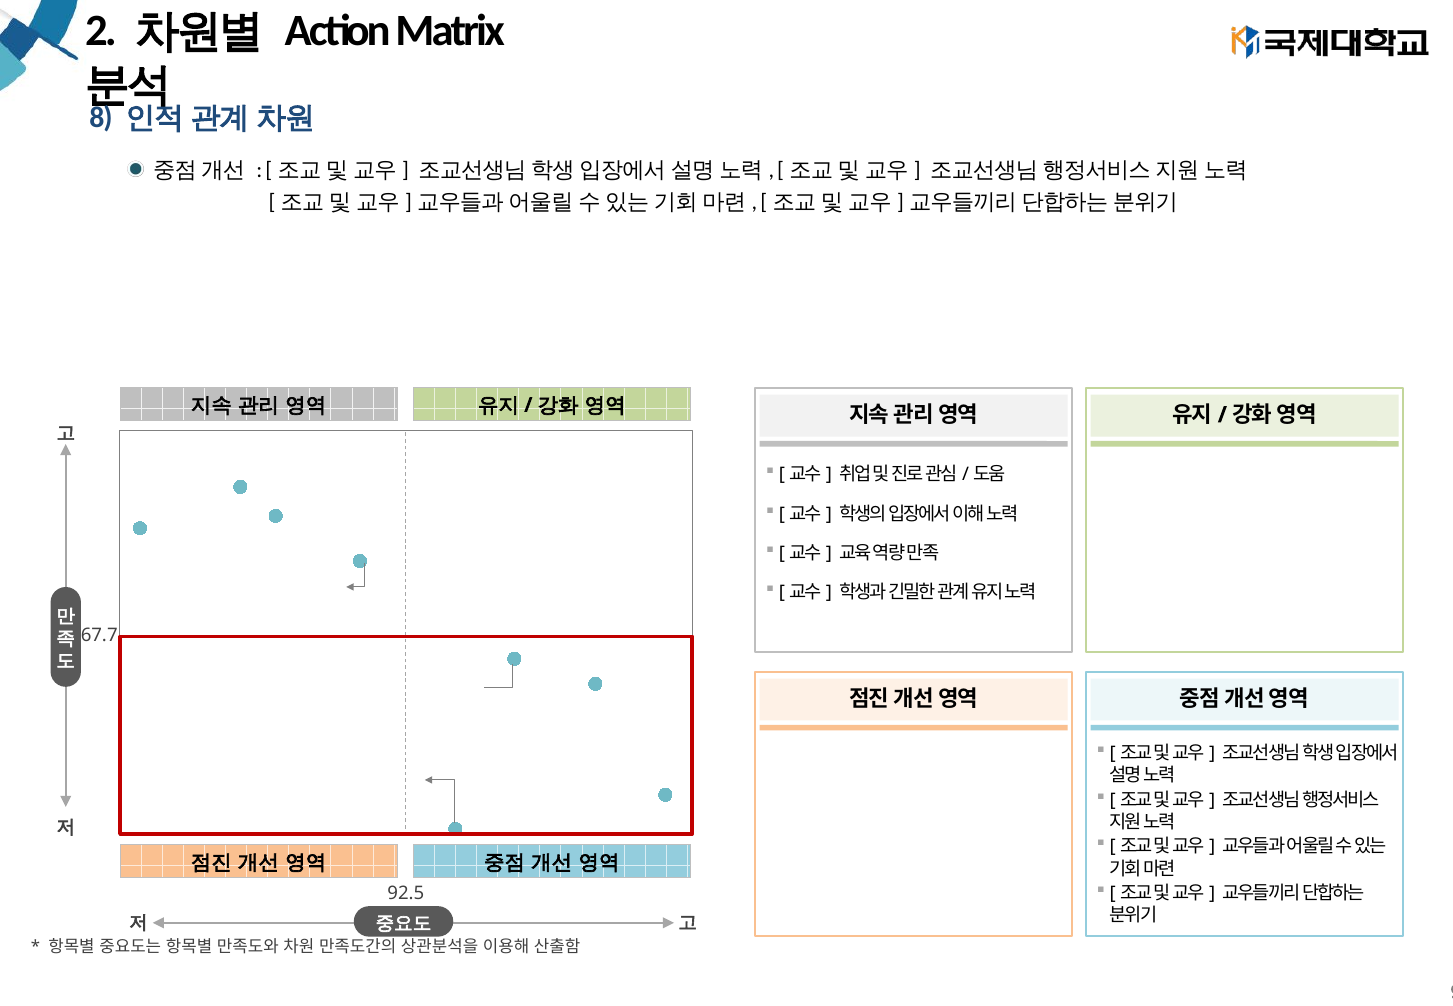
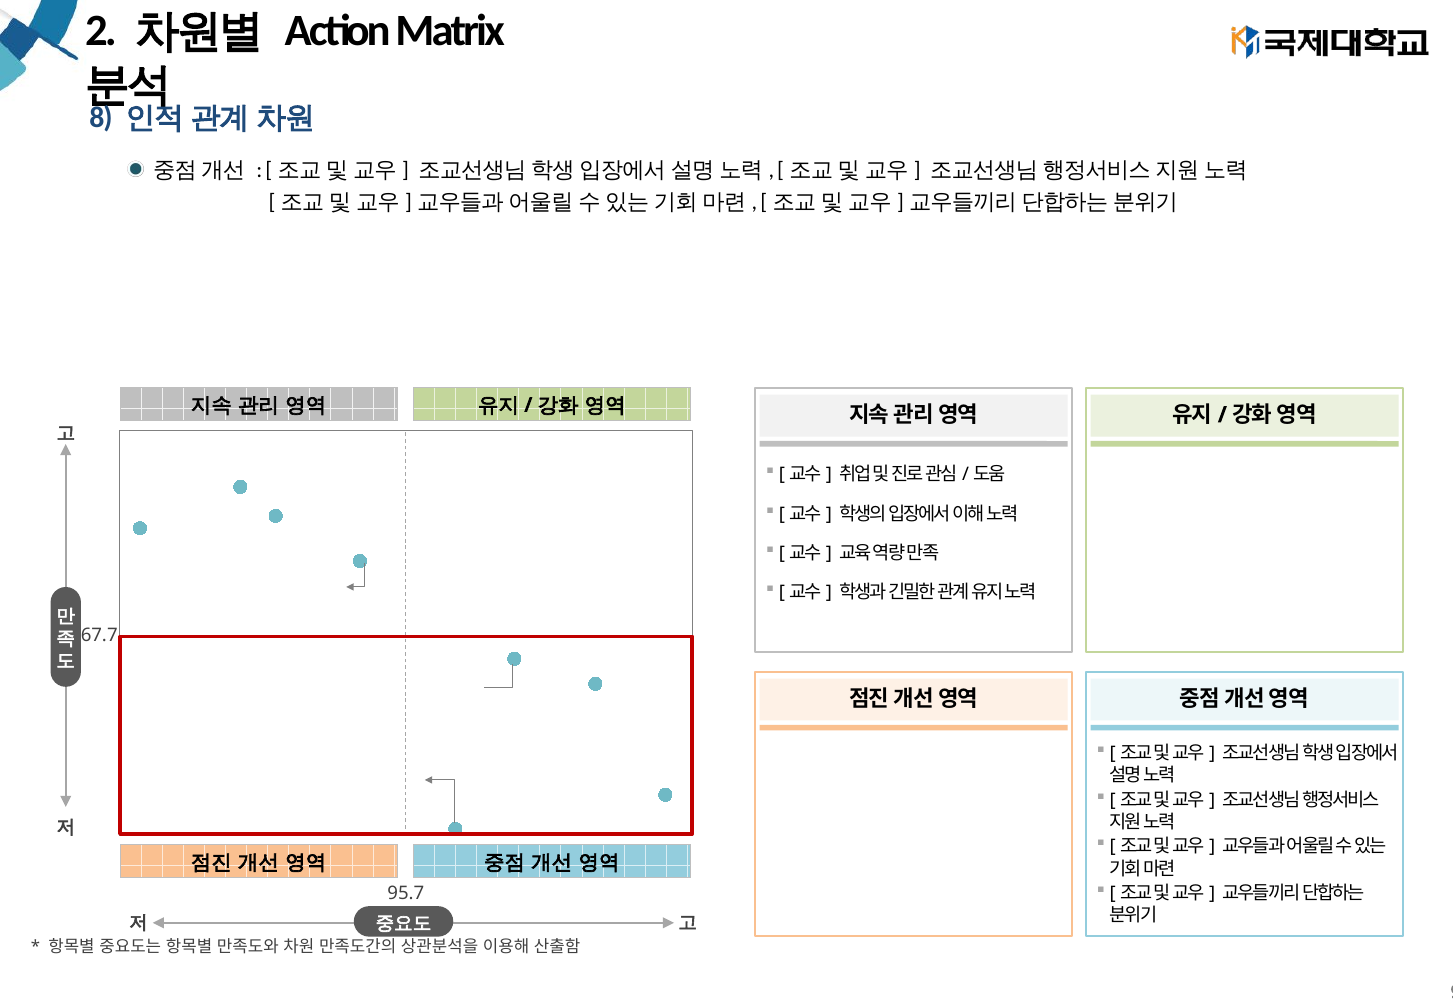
92.5: 92.5 -> 95.7
